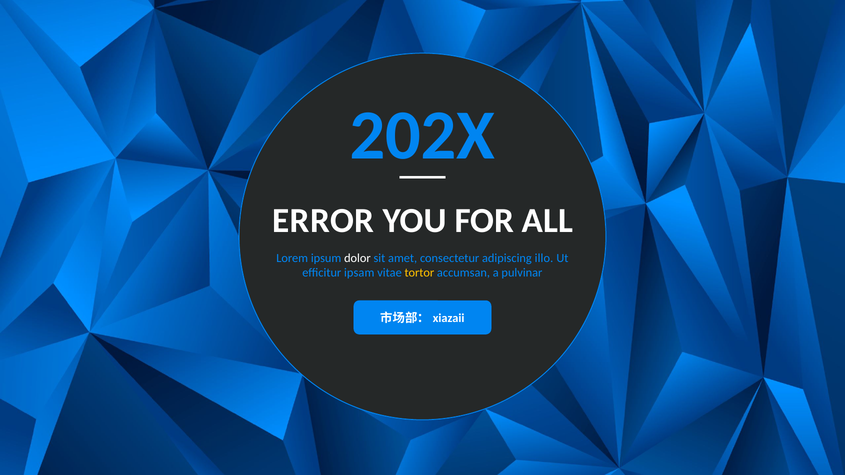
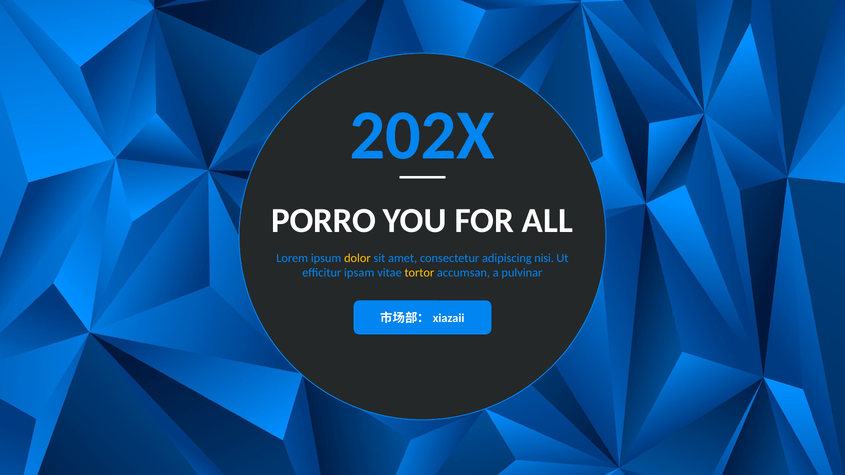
ERROR: ERROR -> PORRO
dolor colour: white -> yellow
illo: illo -> nisi
